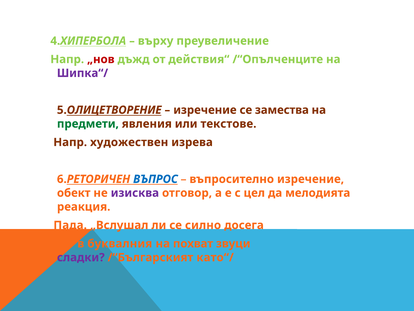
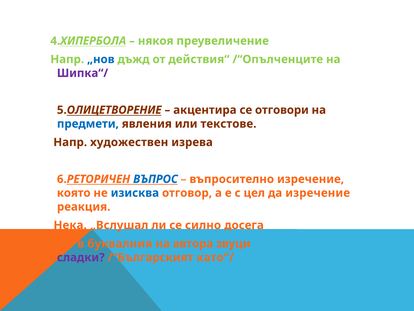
върху: върху -> някоя
„нов colour: red -> blue
изречение at (205, 110): изречение -> акцентира
замества: замества -> отговори
предмети colour: green -> blue
обект: обект -> която
изисква colour: purple -> blue
да мелодията: мелодията -> изречение
Пада: Пада -> Нека
похват: похват -> автора
